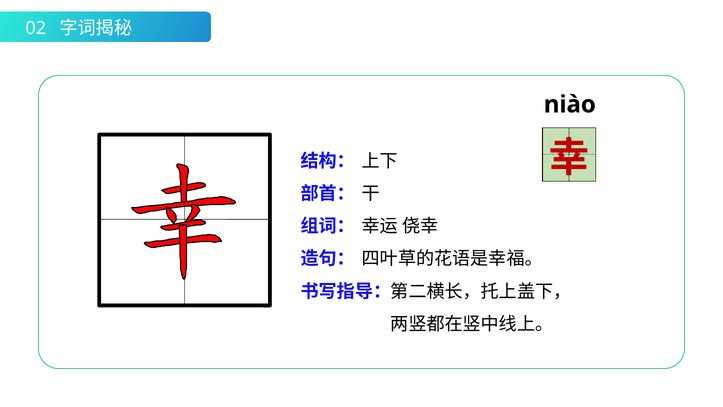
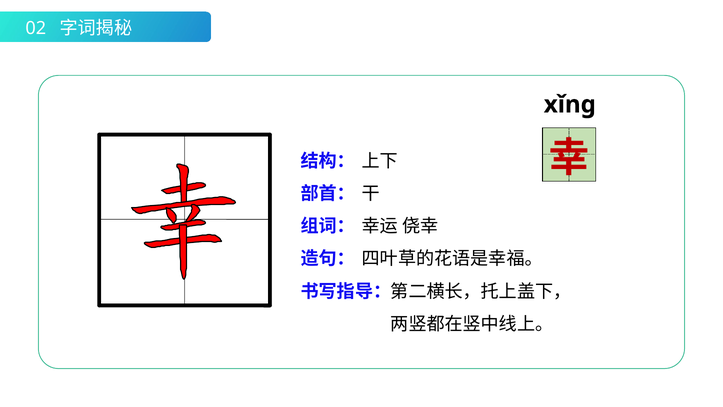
niào: niào -> xǐnɡ
